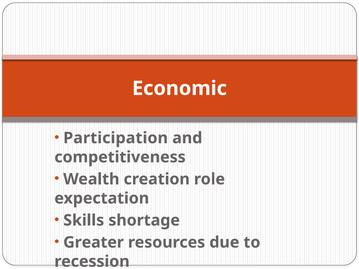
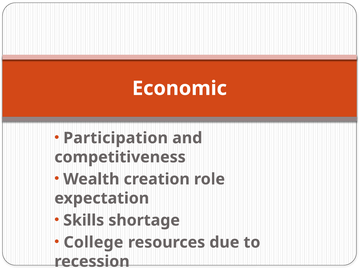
Greater: Greater -> College
